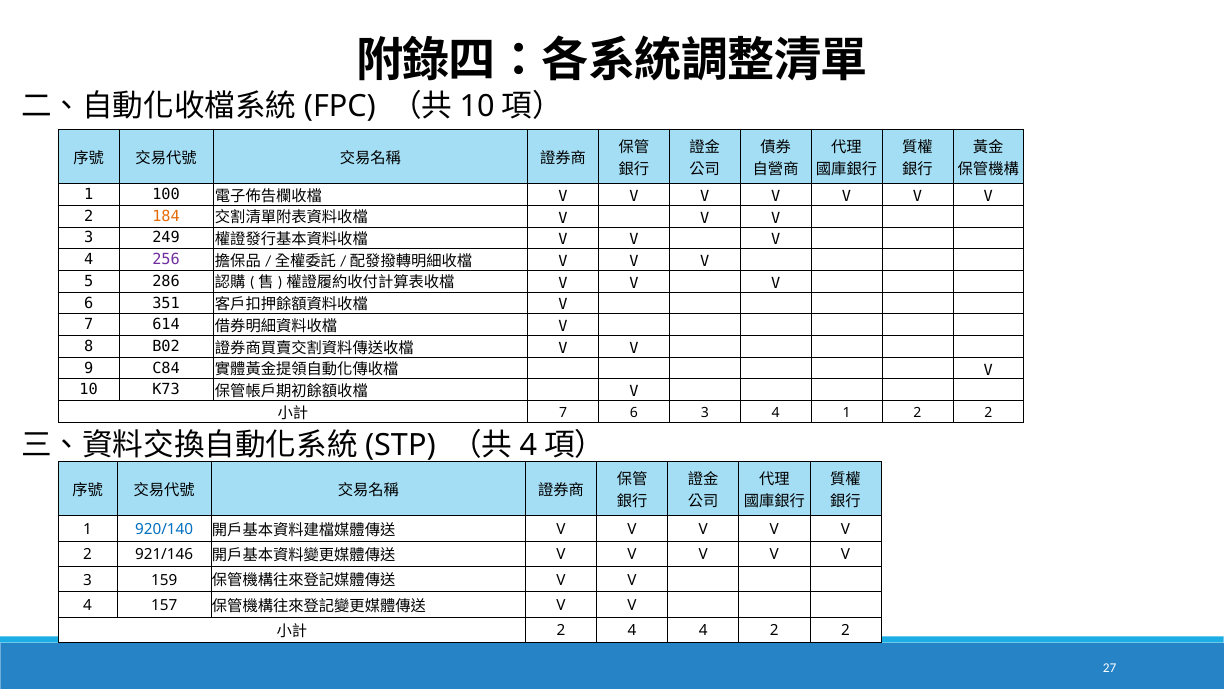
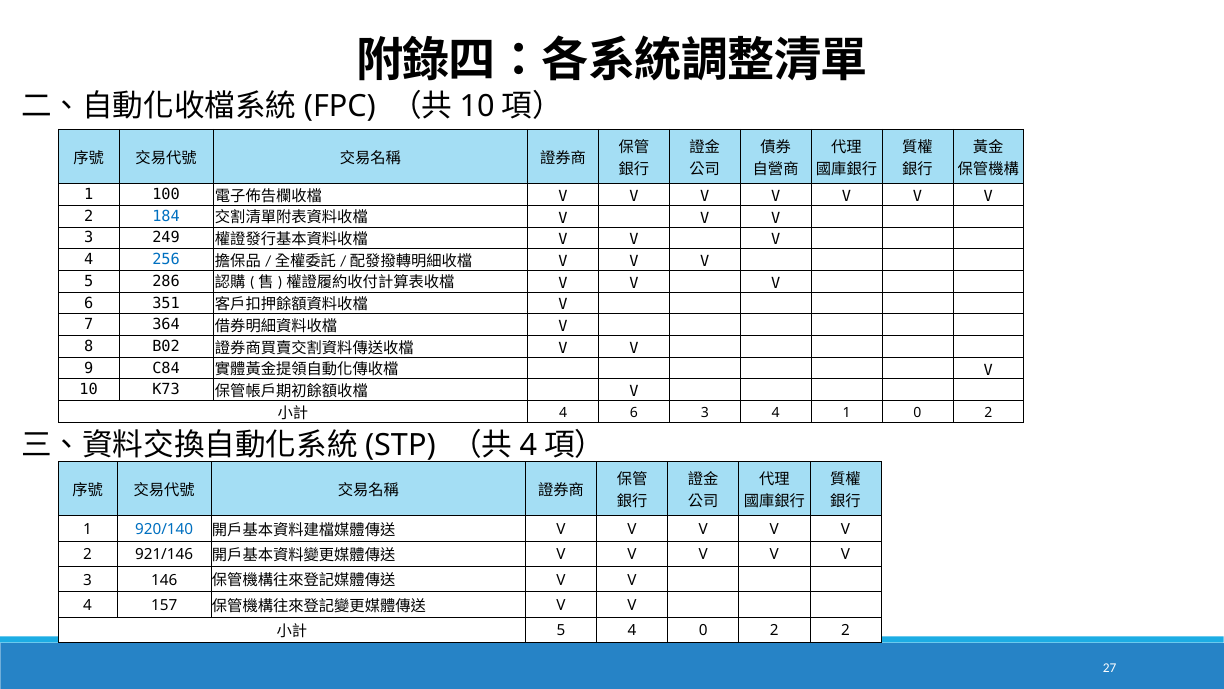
184 colour: orange -> blue
256 colour: purple -> blue
614: 614 -> 364
7 at (563, 412): 7 -> 4
1 2: 2 -> 0
159: 159 -> 146
2 at (561, 630): 2 -> 5
4 4: 4 -> 0
